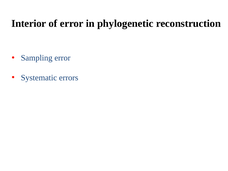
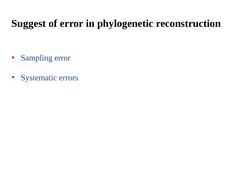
Interior: Interior -> Suggest
